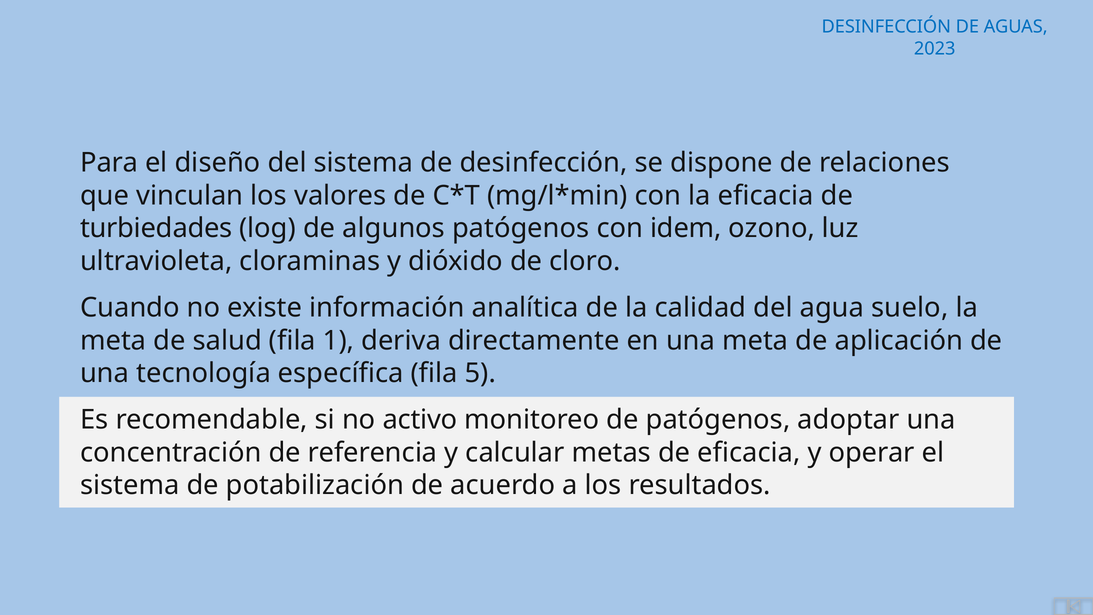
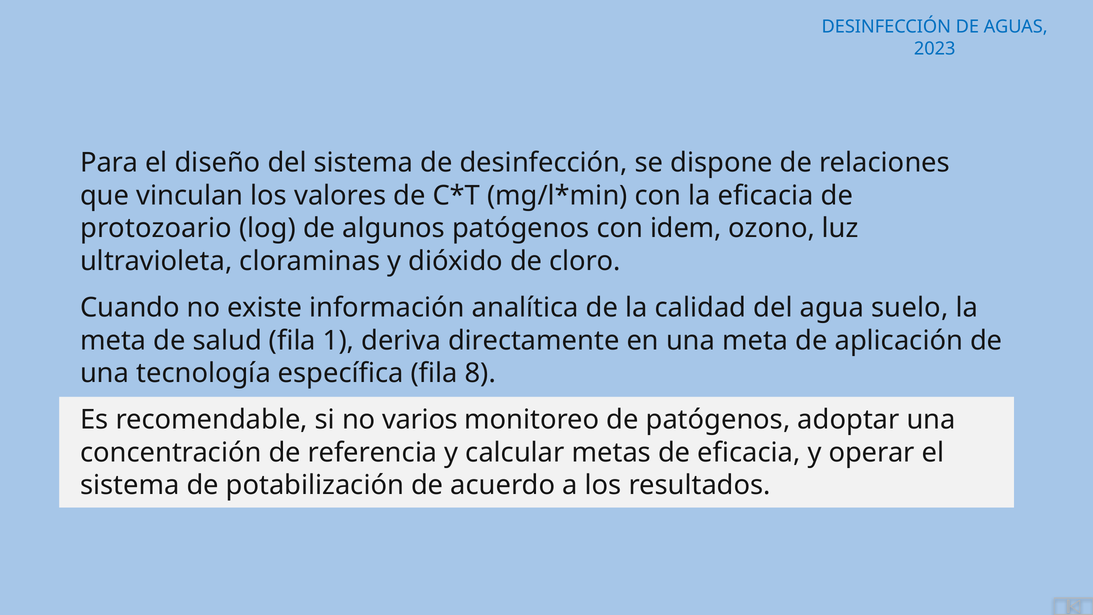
turbiedades: turbiedades -> protozoario
5: 5 -> 8
activo: activo -> varios
